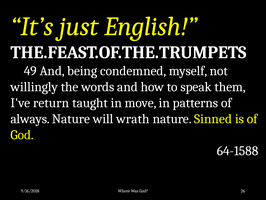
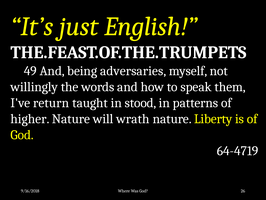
condemned: condemned -> adversaries
move: move -> stood
always: always -> higher
Sinned: Sinned -> Liberty
64-1588: 64-1588 -> 64-4719
